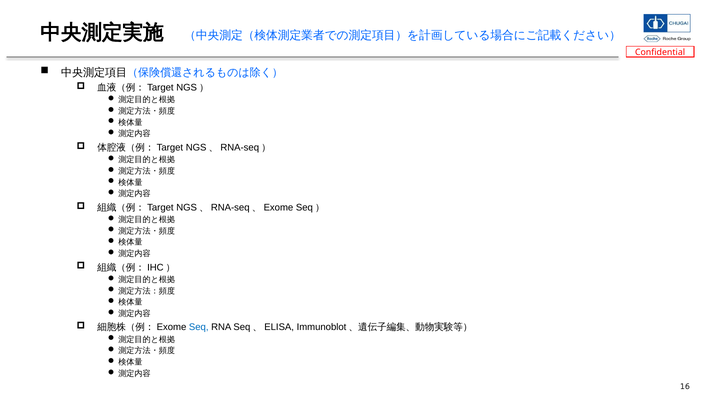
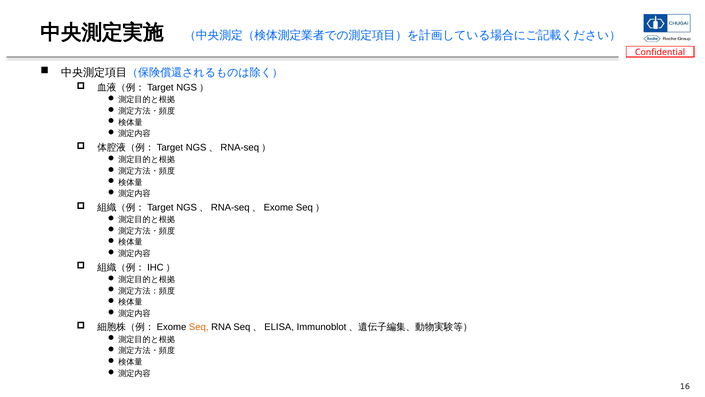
Seq colour: blue -> orange
